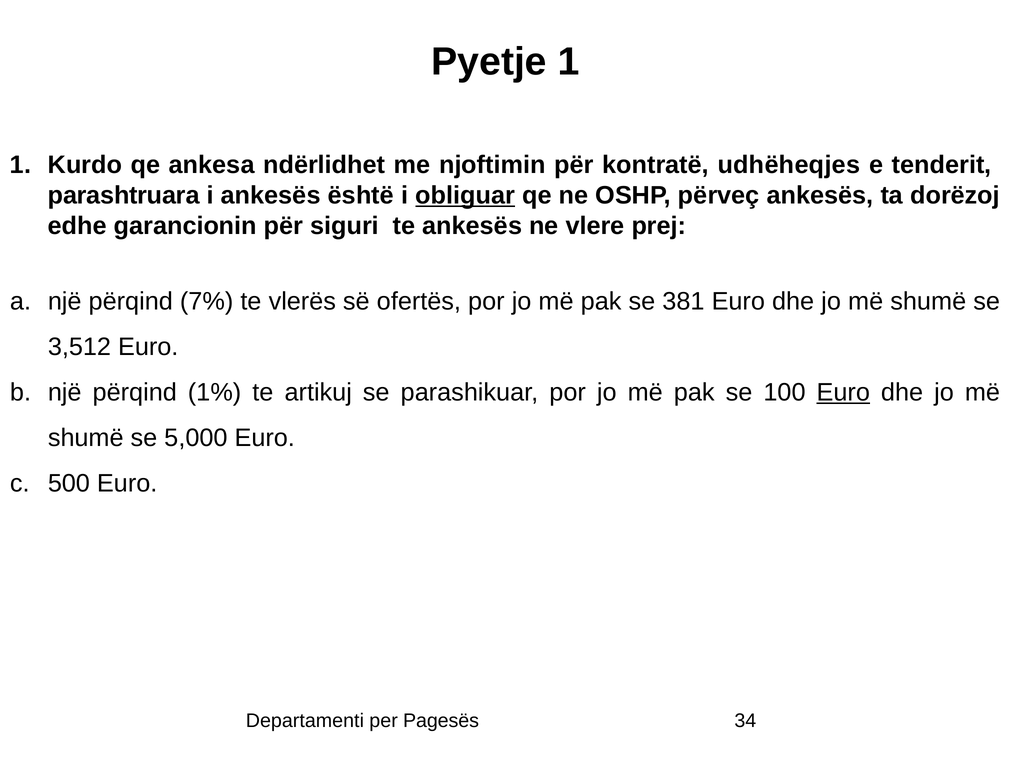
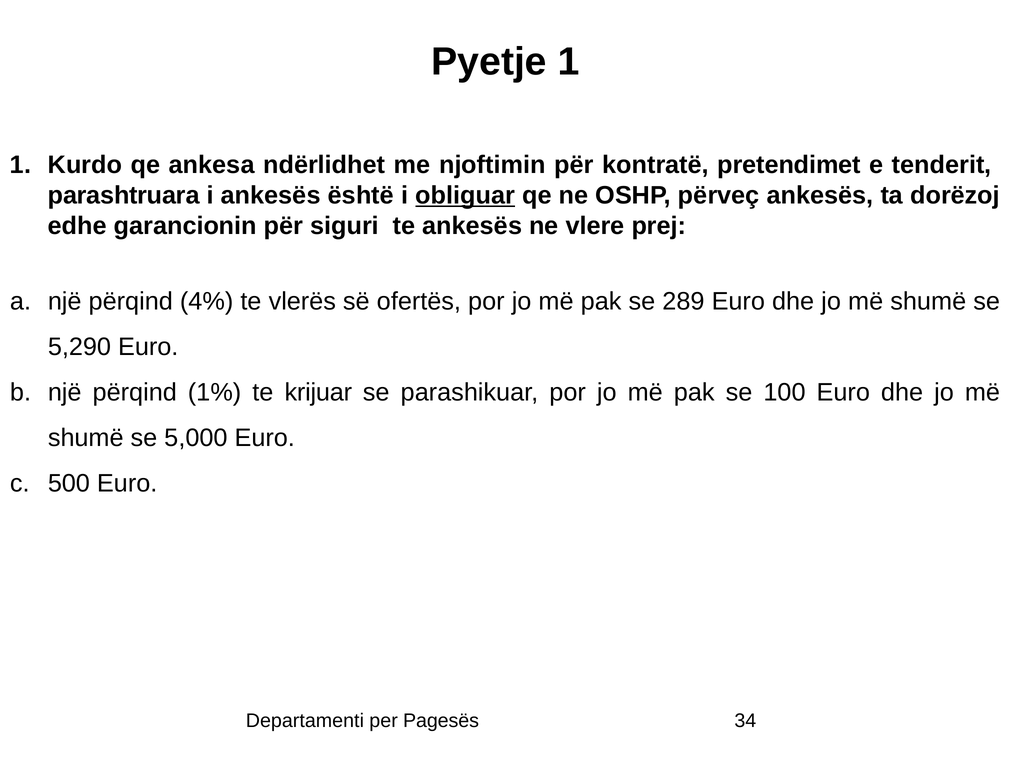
udhëheqjes: udhëheqjes -> pretendimet
7%: 7% -> 4%
381: 381 -> 289
3,512: 3,512 -> 5,290
artikuj: artikuj -> krijuar
Euro at (843, 393) underline: present -> none
